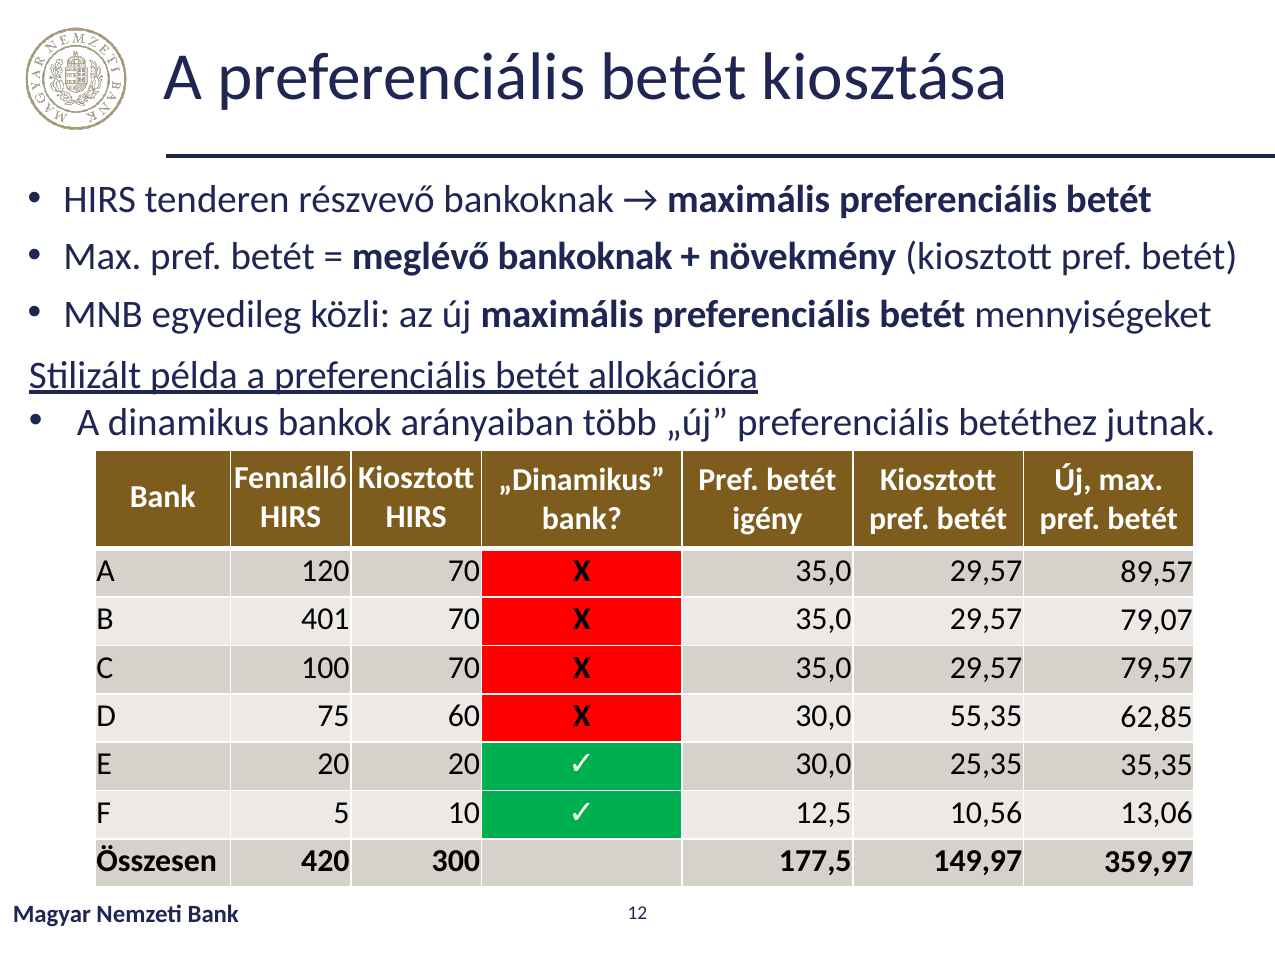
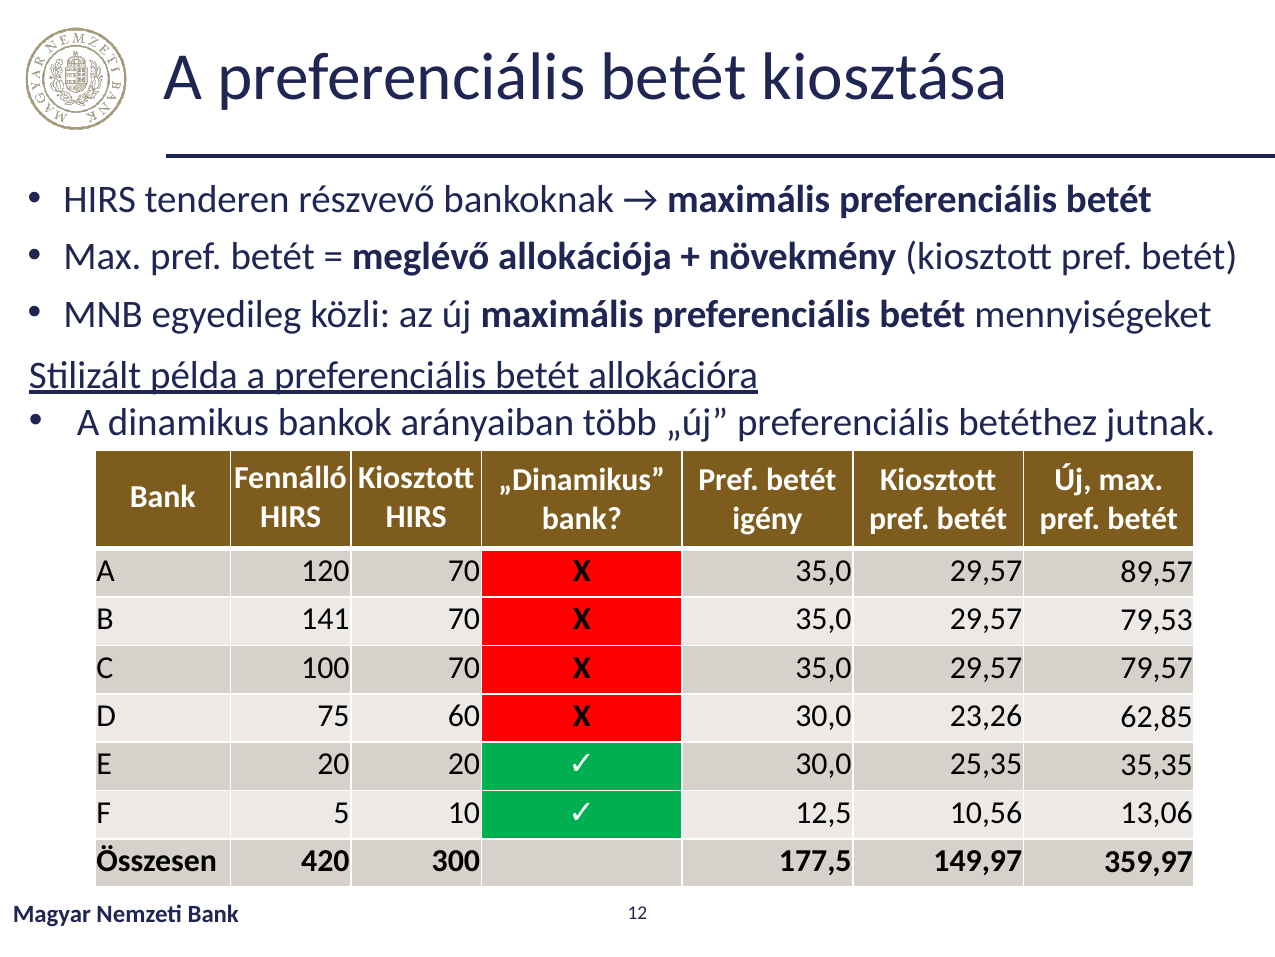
meglévő bankoknak: bankoknak -> allokációja
401: 401 -> 141
79,07: 79,07 -> 79,53
55,35: 55,35 -> 23,26
